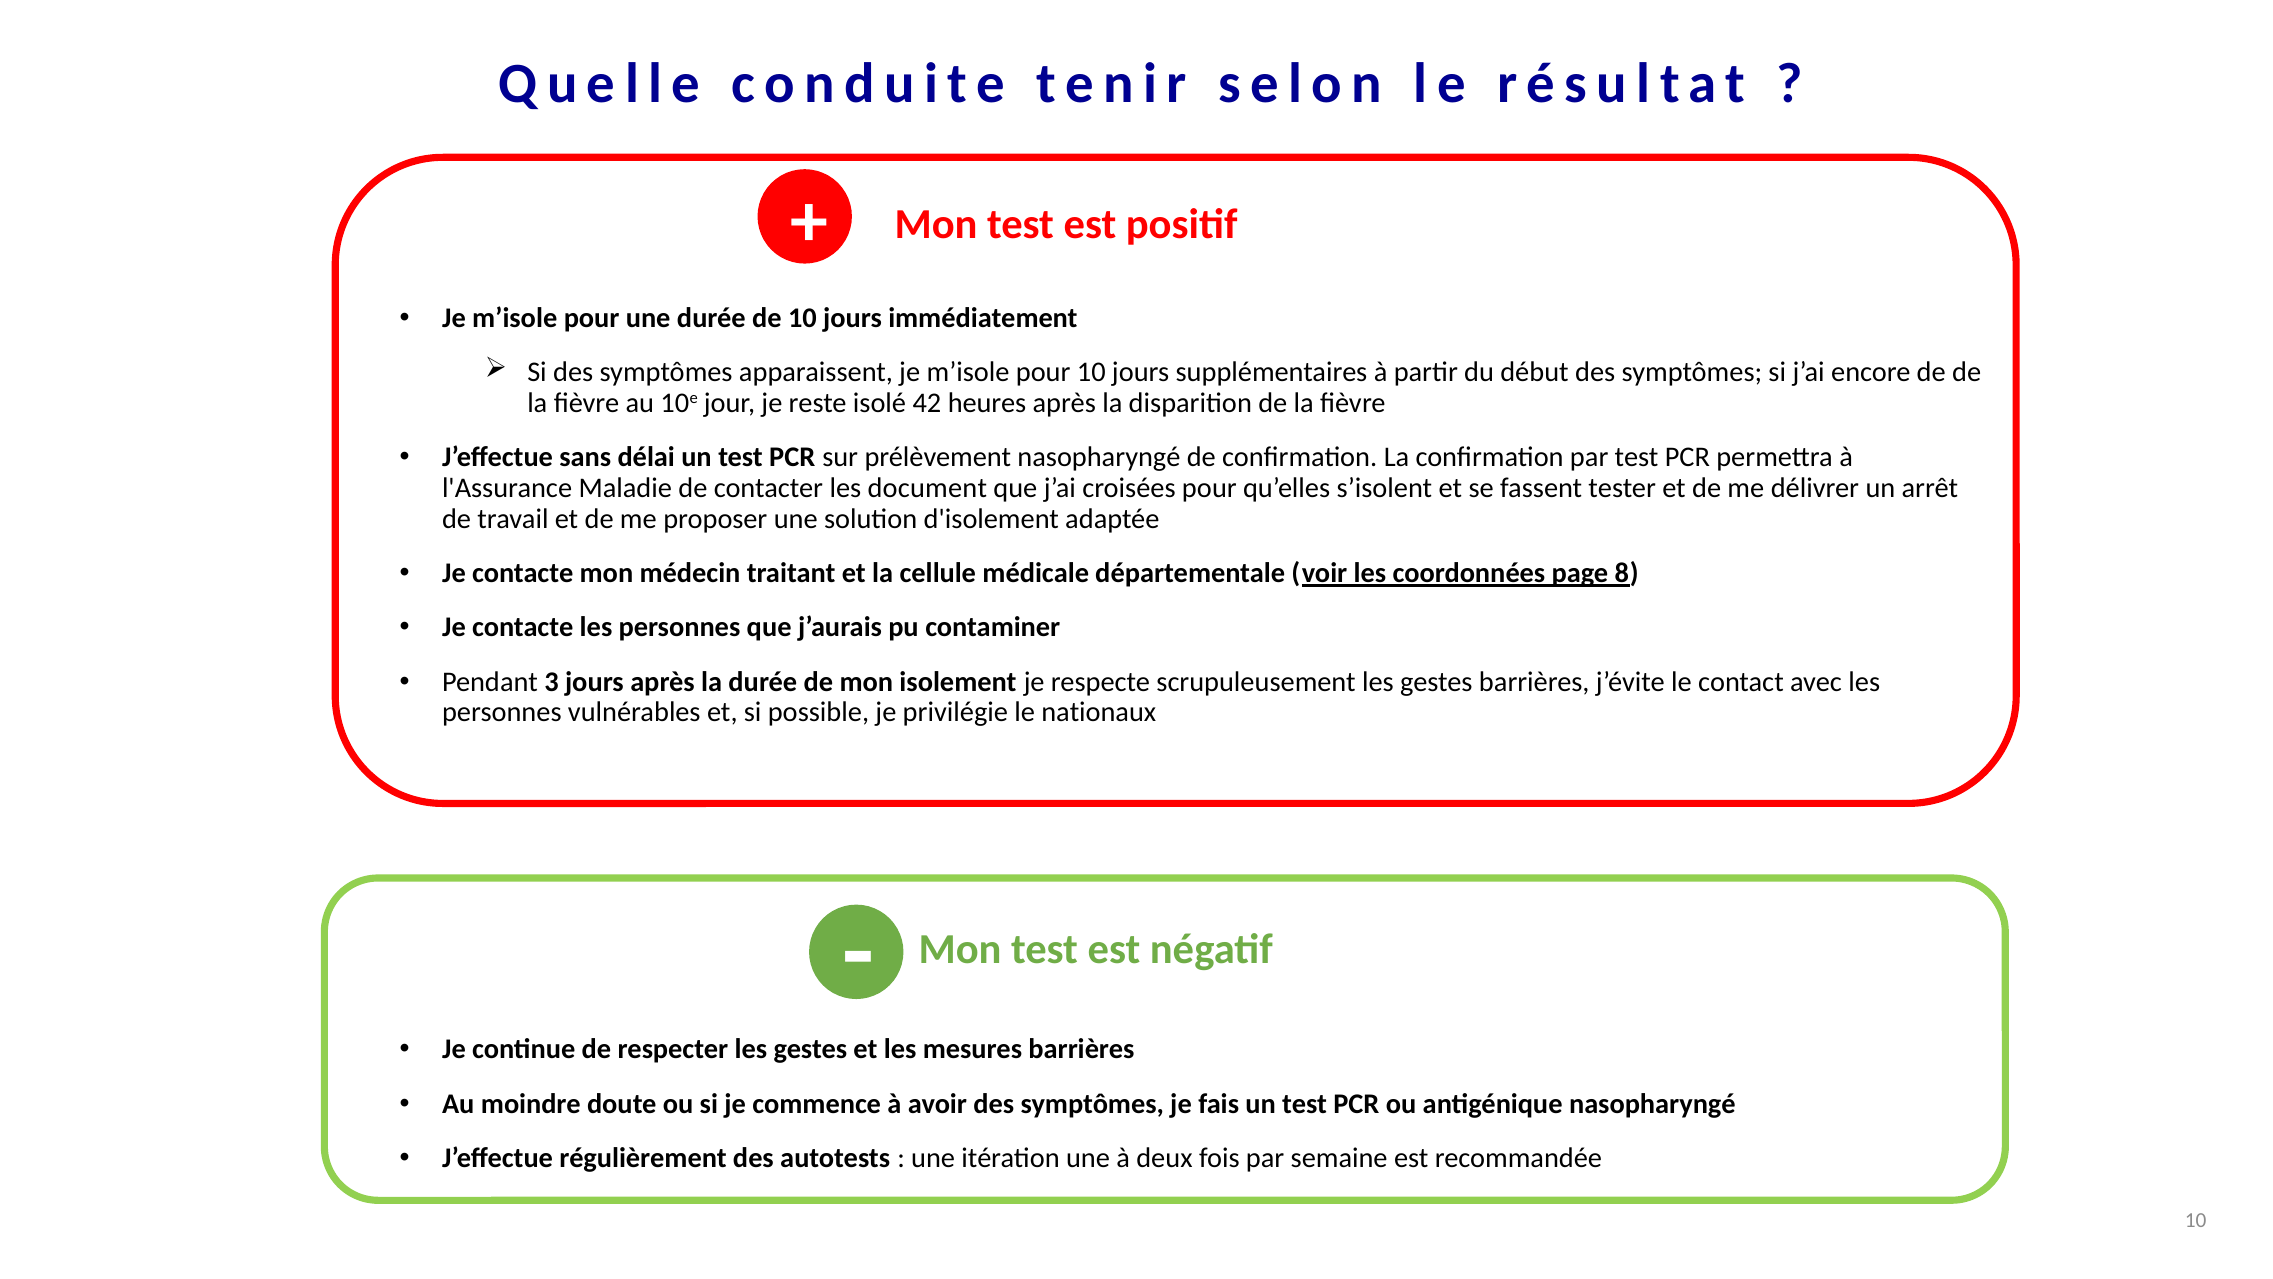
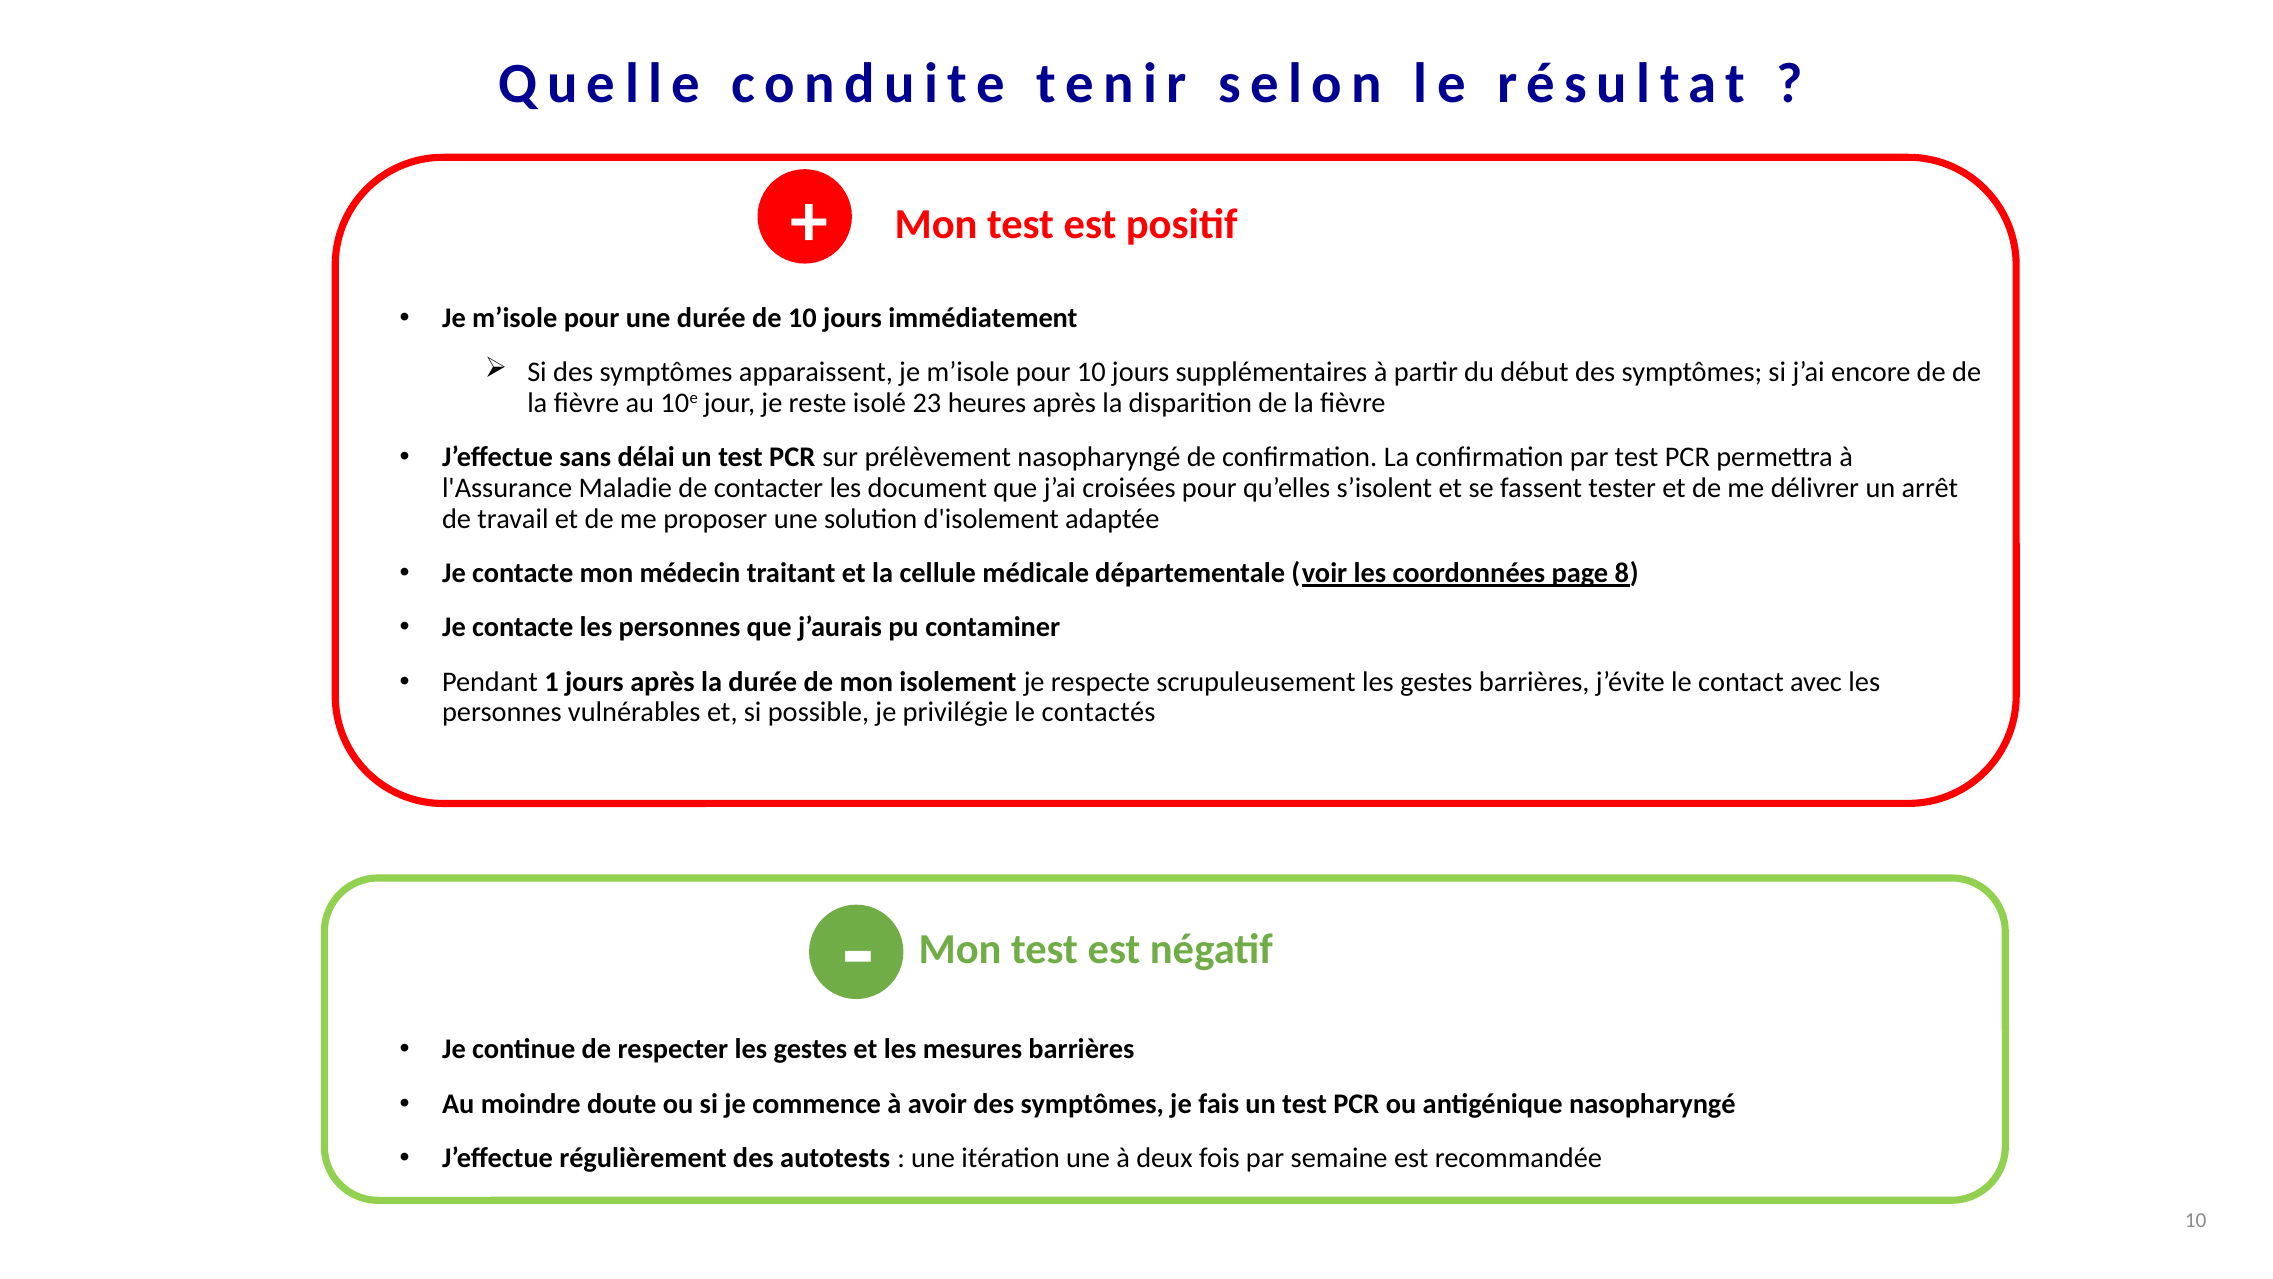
42: 42 -> 23
3: 3 -> 1
nationaux: nationaux -> contactés
